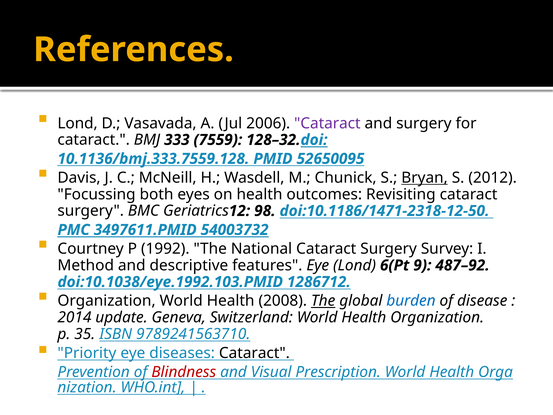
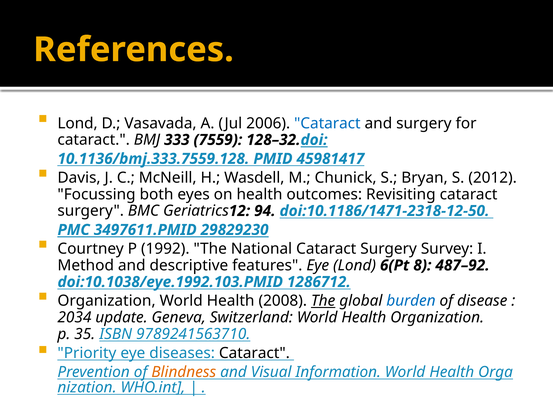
Cataract at (327, 123) colour: purple -> blue
52650095: 52650095 -> 45981417
Bryan underline: present -> none
98: 98 -> 94
54003732: 54003732 -> 29829230
9: 9 -> 8
2014: 2014 -> 2034
Blindness colour: red -> orange
Prescription: Prescription -> Information
